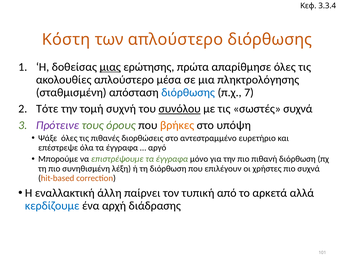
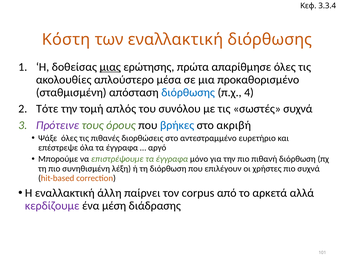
των απλούστερο: απλούστερο -> εναλλακτική
πληκτρολόγησης: πληκτρολόγησης -> προκαθορισμένο
7: 7 -> 4
συχνή: συχνή -> απλός
συνόλου underline: present -> none
βρήκες colour: orange -> blue
υπόψη: υπόψη -> ακριβή
τυπική: τυπική -> corpus
κερδίζουμε colour: blue -> purple
αρχή: αρχή -> μέση
